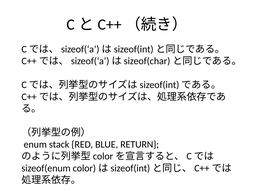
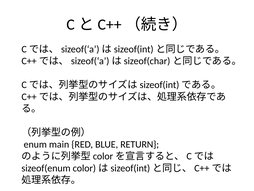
stack: stack -> main
